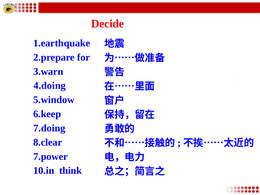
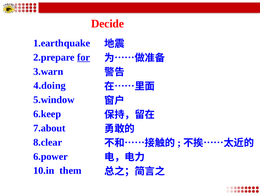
for underline: none -> present
7.doing: 7.doing -> 7.about
7.power: 7.power -> 6.power
think: think -> them
